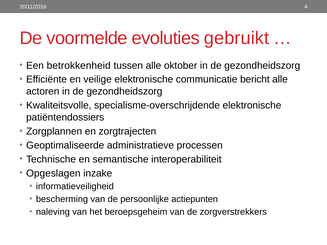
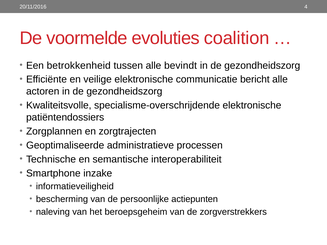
gebruikt: gebruikt -> coalition
oktober: oktober -> bevindt
Opgeslagen: Opgeslagen -> Smartphone
